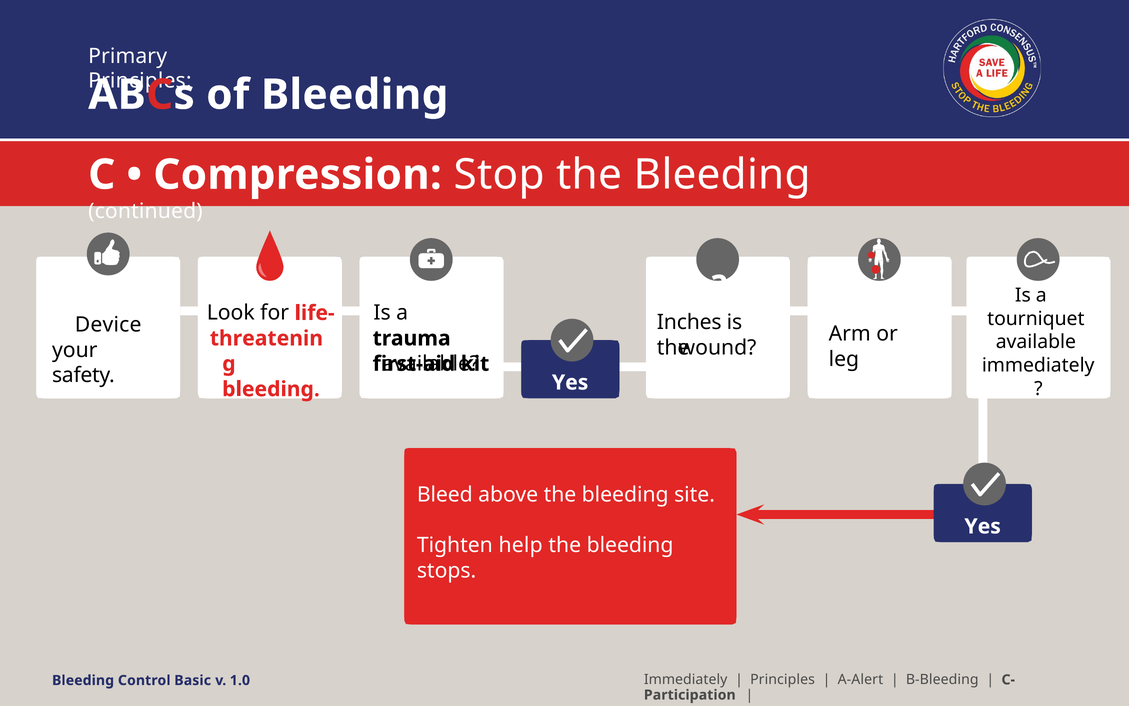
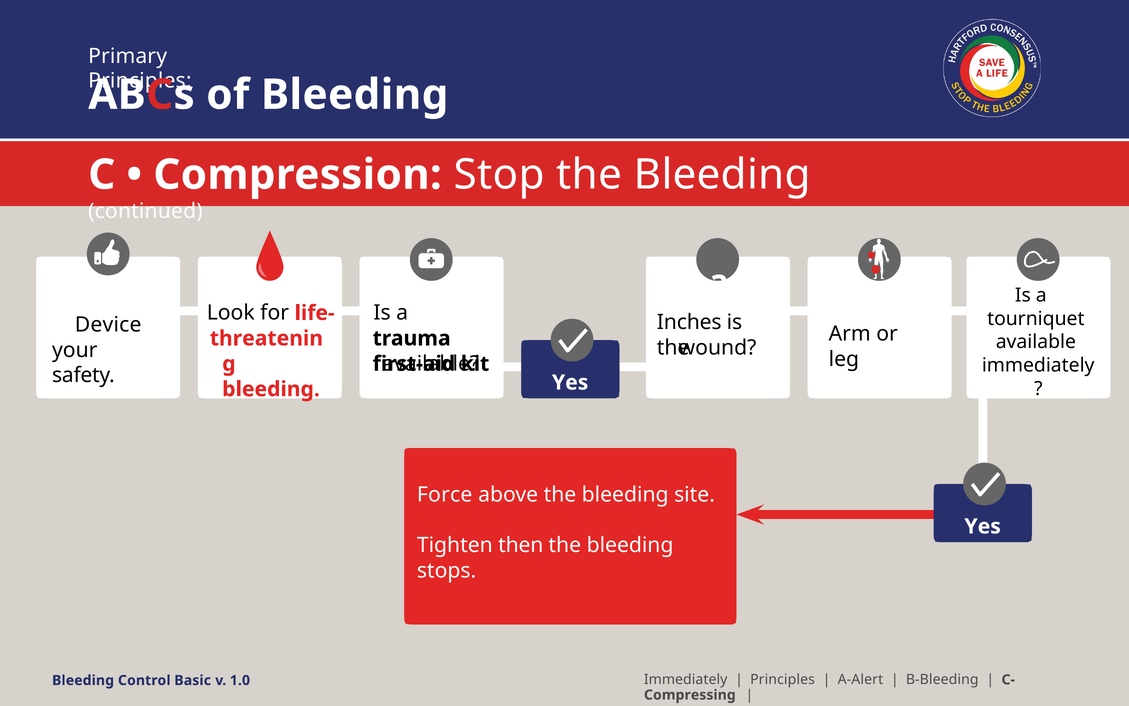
Bleed: Bleed -> Force
help: help -> then
Participation: Participation -> Compressing
